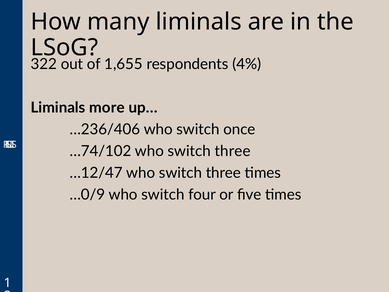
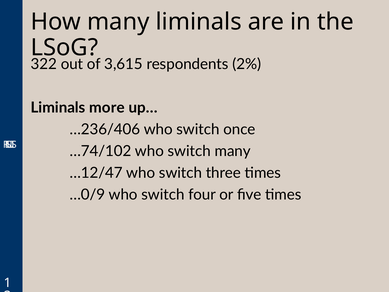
1,655: 1,655 -> 3,615
4%: 4% -> 2%
…74/102 who switch three: three -> many
